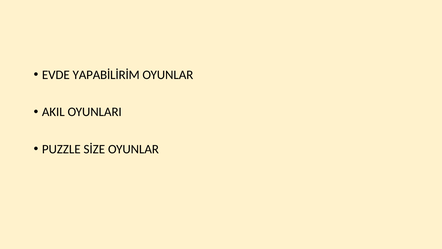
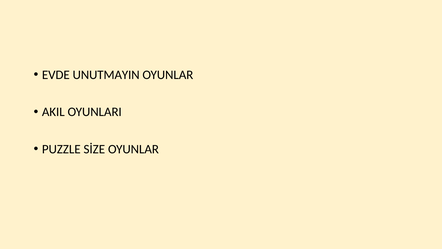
YAPABİLİRİM: YAPABİLİRİM -> UNUTMAYIN
